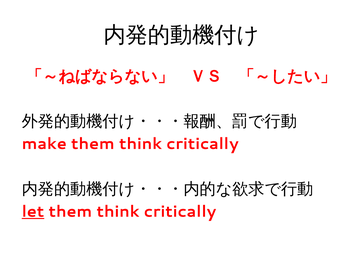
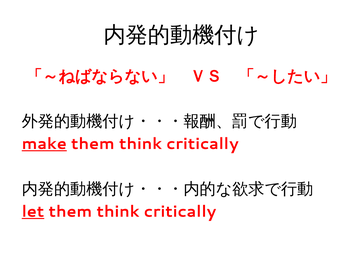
make underline: none -> present
